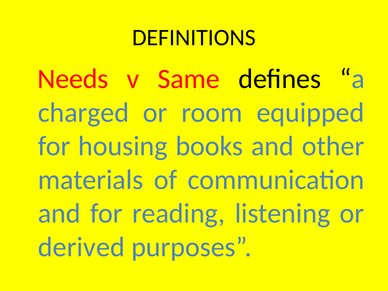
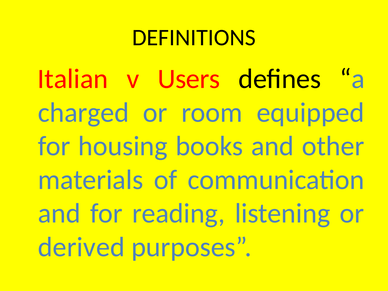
Needs: Needs -> Italian
Same: Same -> Users
